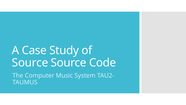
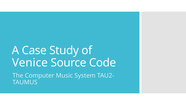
Source at (30, 63): Source -> Venice
